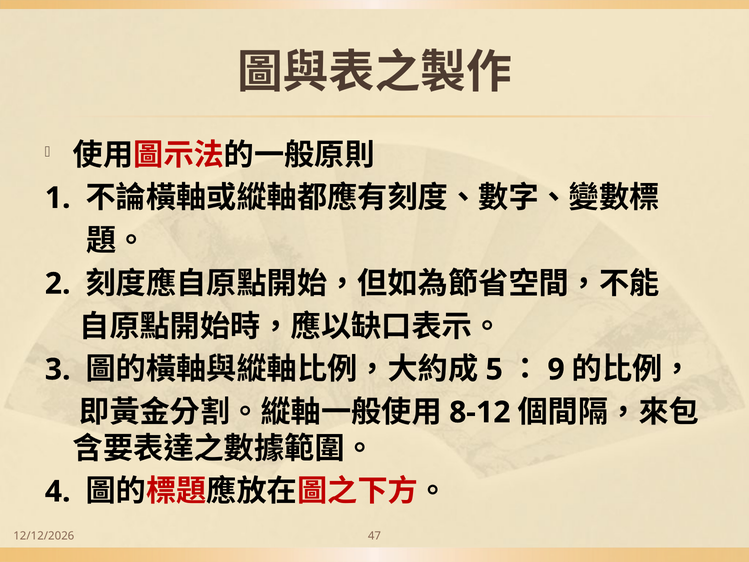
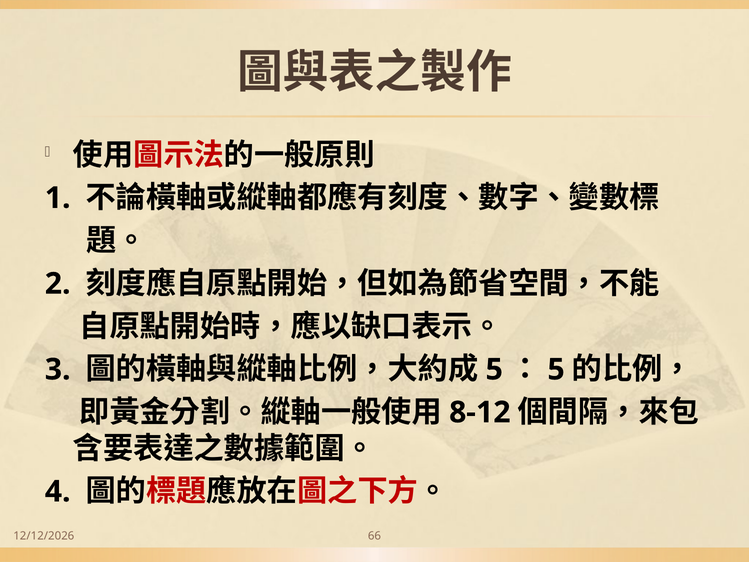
9 at (556, 369): 9 -> 5
47: 47 -> 66
